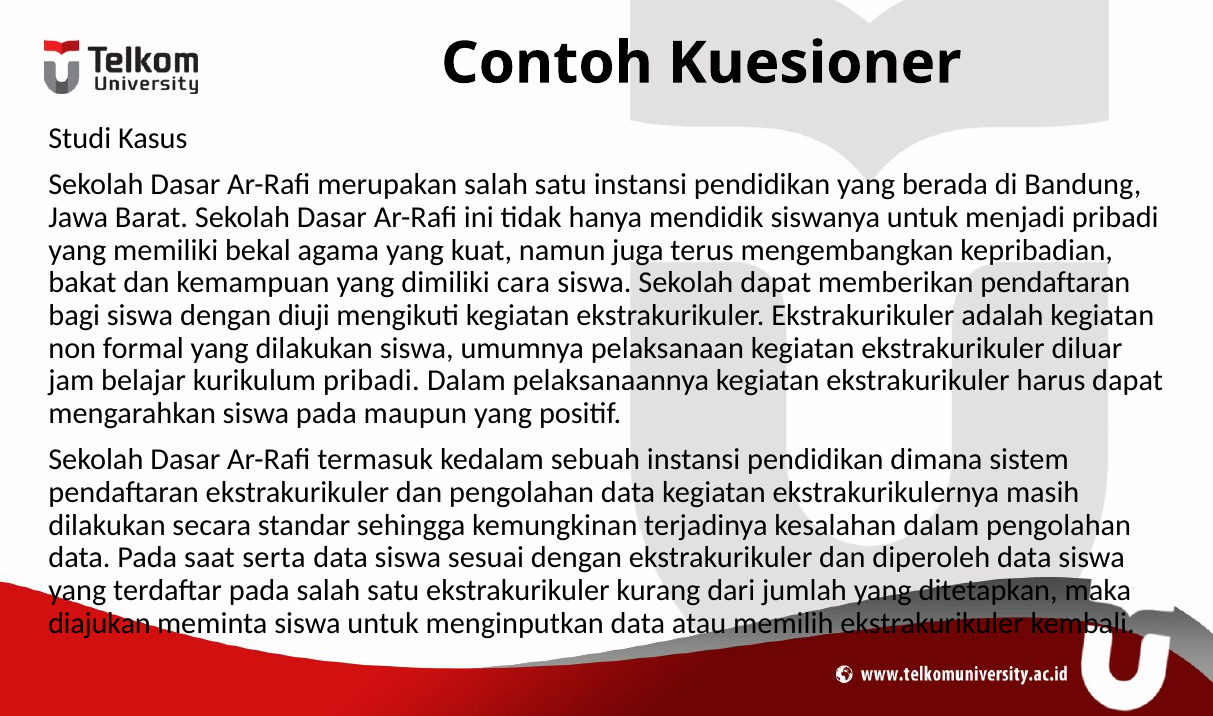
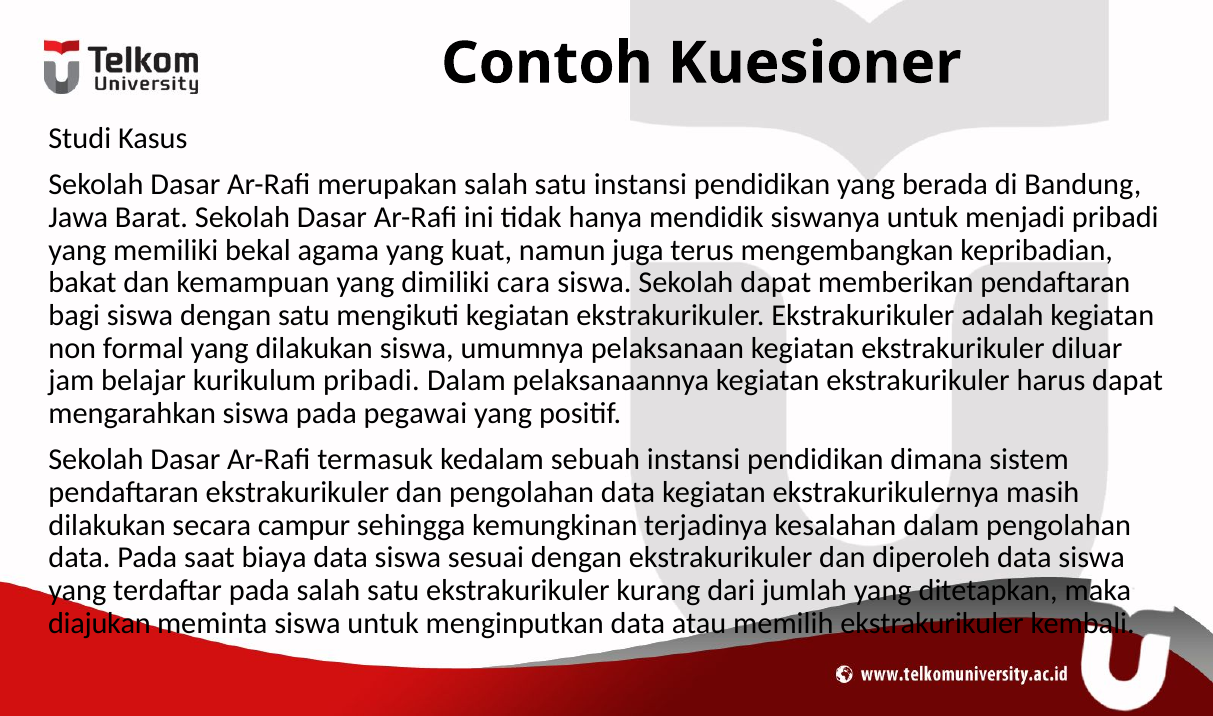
dengan diuji: diuji -> satu
maupun: maupun -> pegawai
standar: standar -> campur
serta: serta -> biaya
